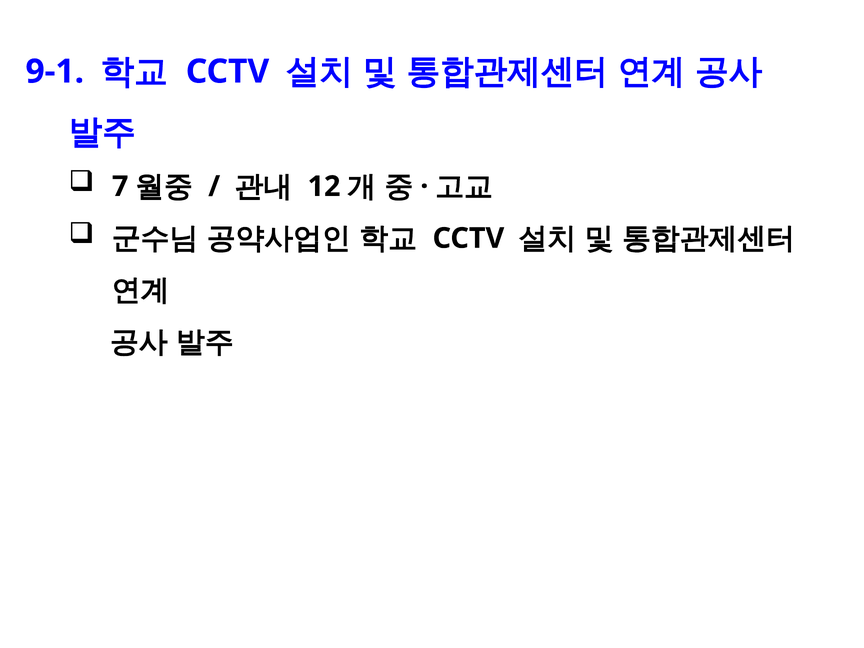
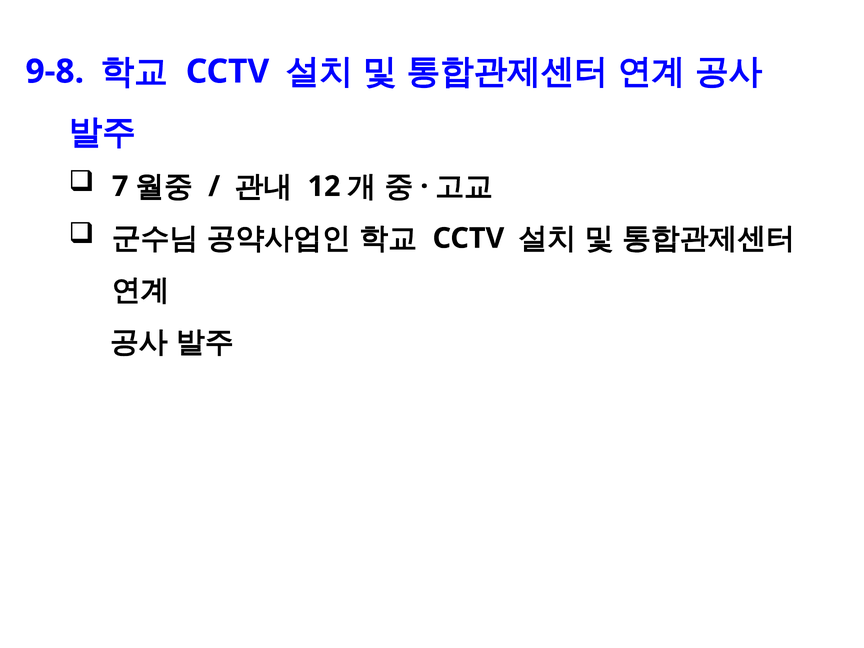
9-1: 9-1 -> 9-8
